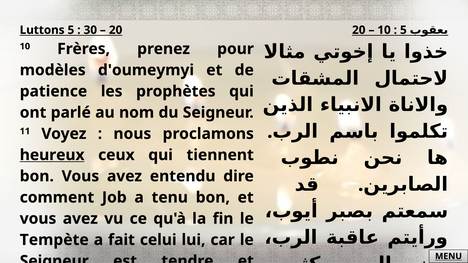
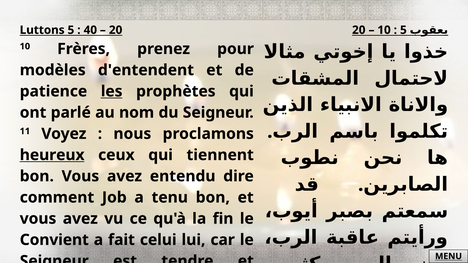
30: 30 -> 40
d'oumeymyi: d'oumeymyi -> d'entendent
les underline: none -> present
Tempète: Tempète -> Convient
